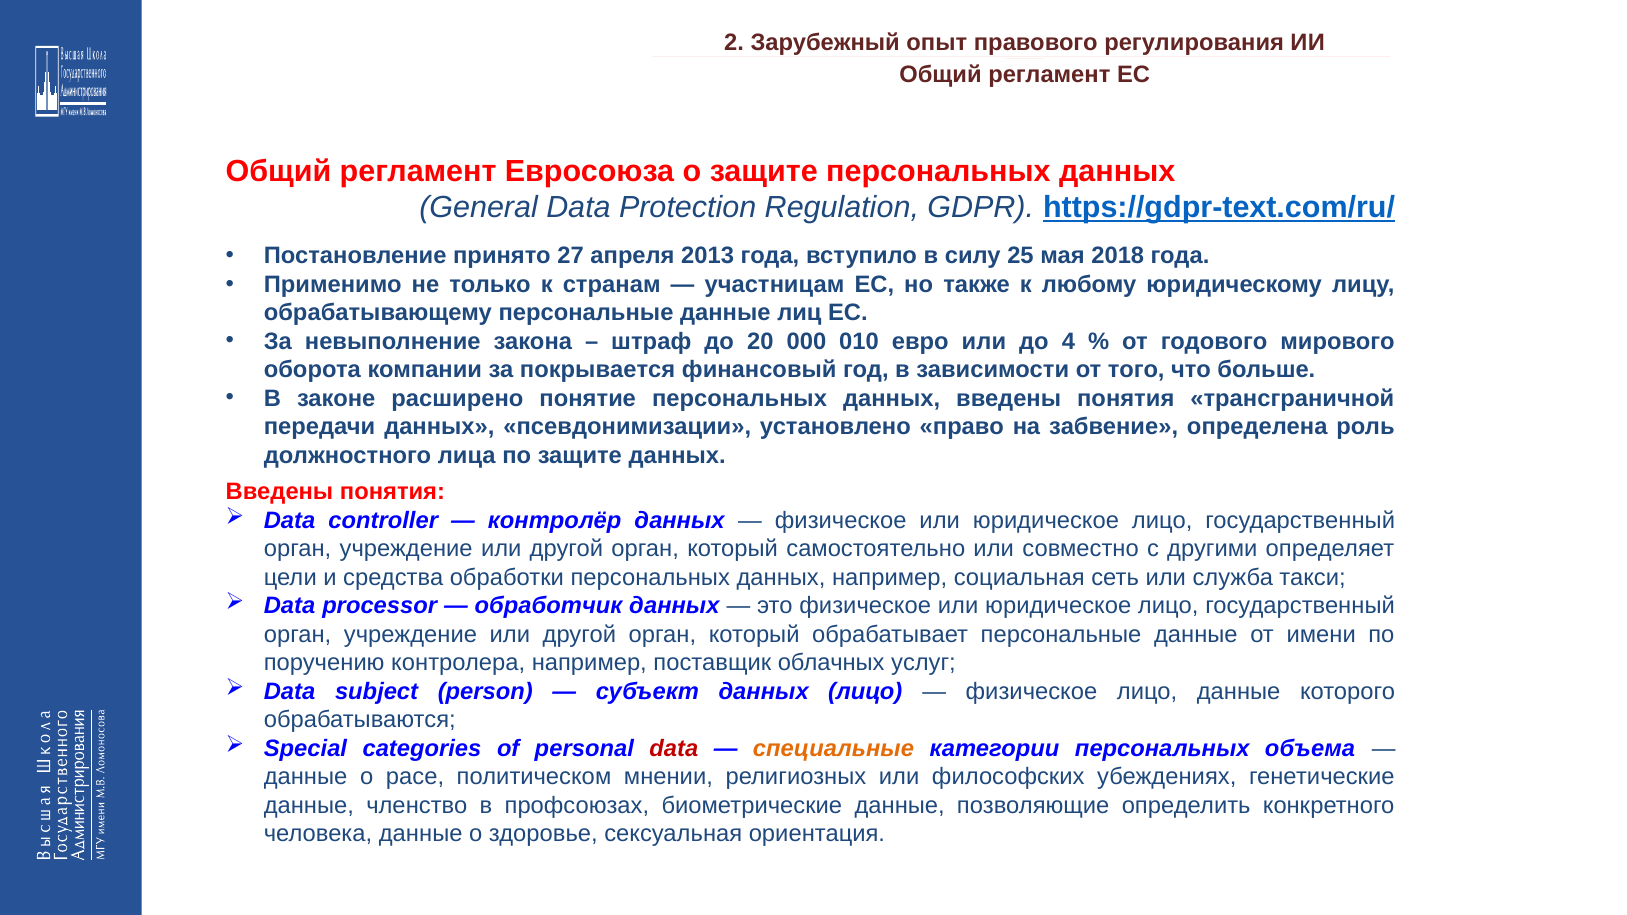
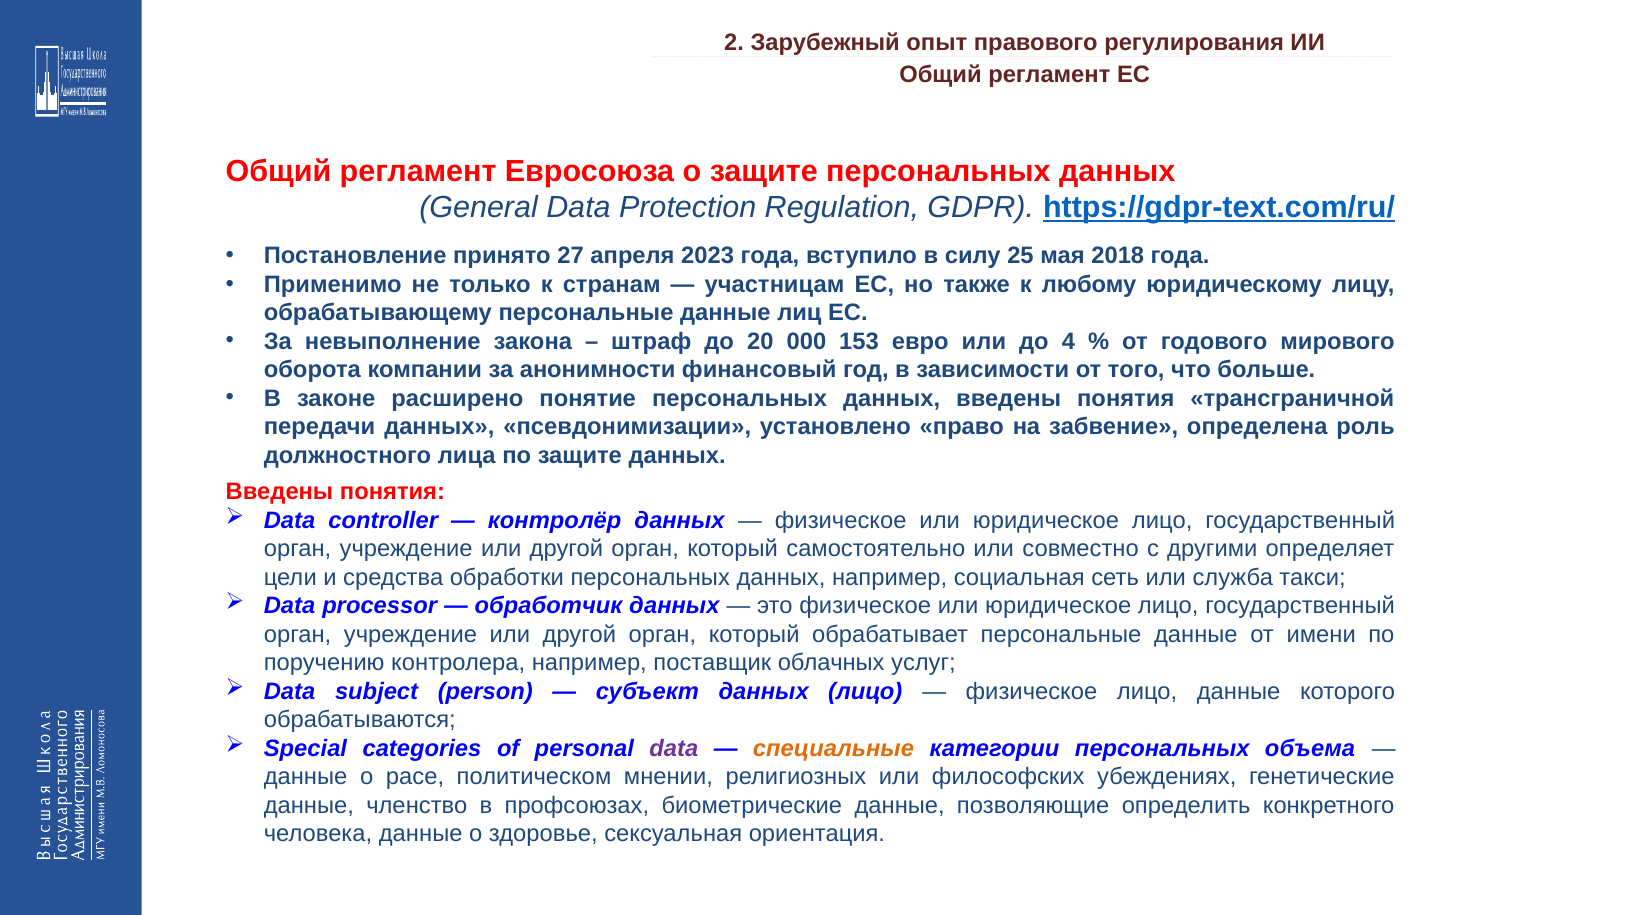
2013: 2013 -> 2023
010: 010 -> 153
покрывается: покрывается -> анонимности
data at (674, 748) colour: red -> purple
